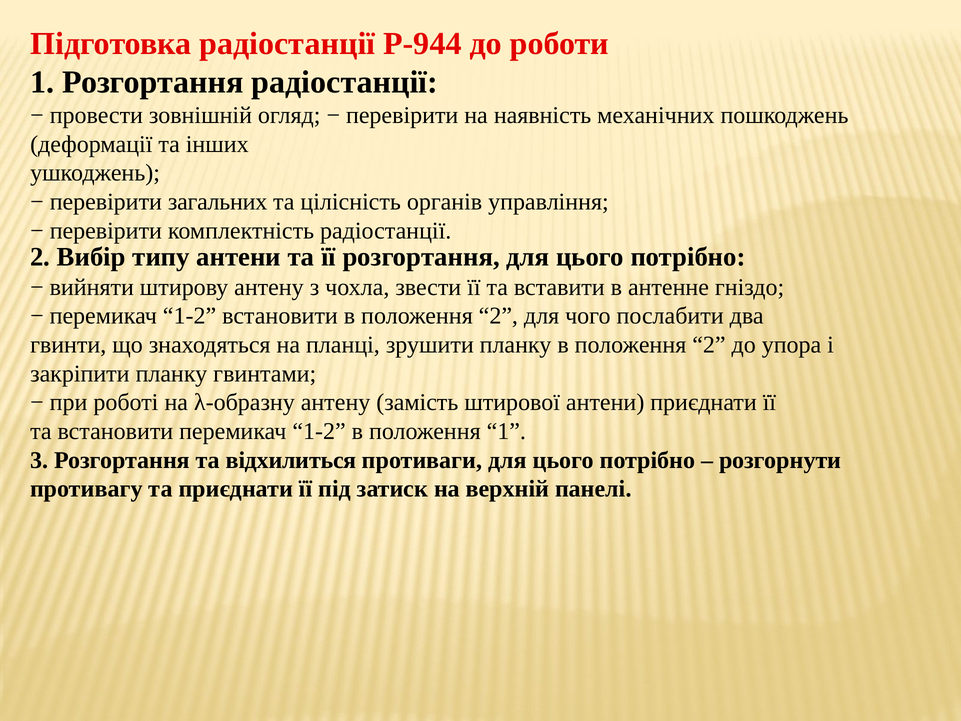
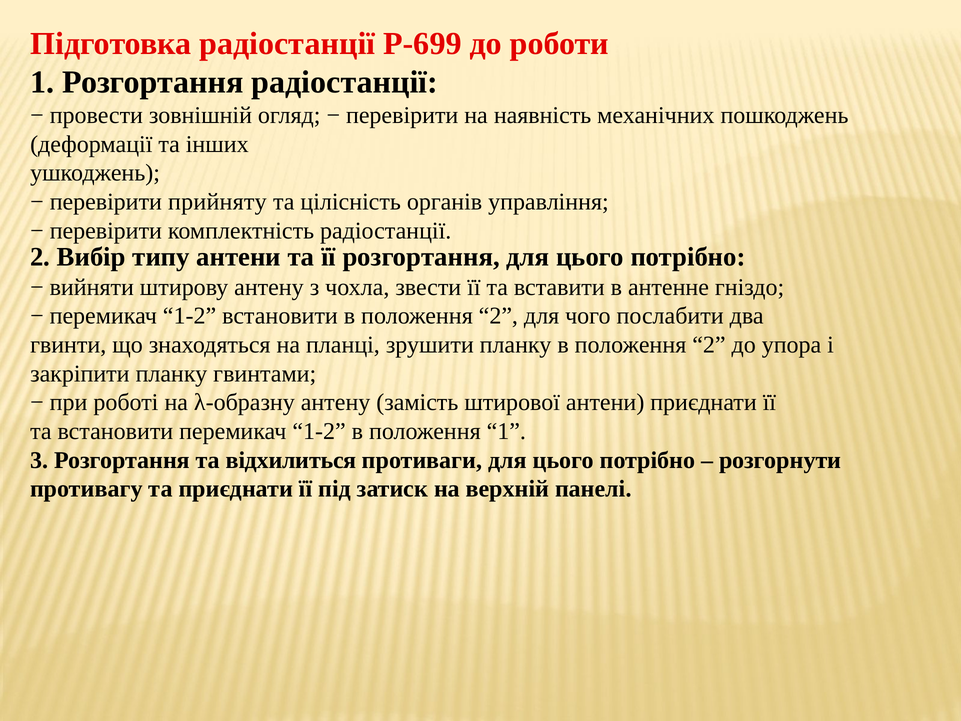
Р-944: Р-944 -> Р-699
загальних: загальних -> прийняту
